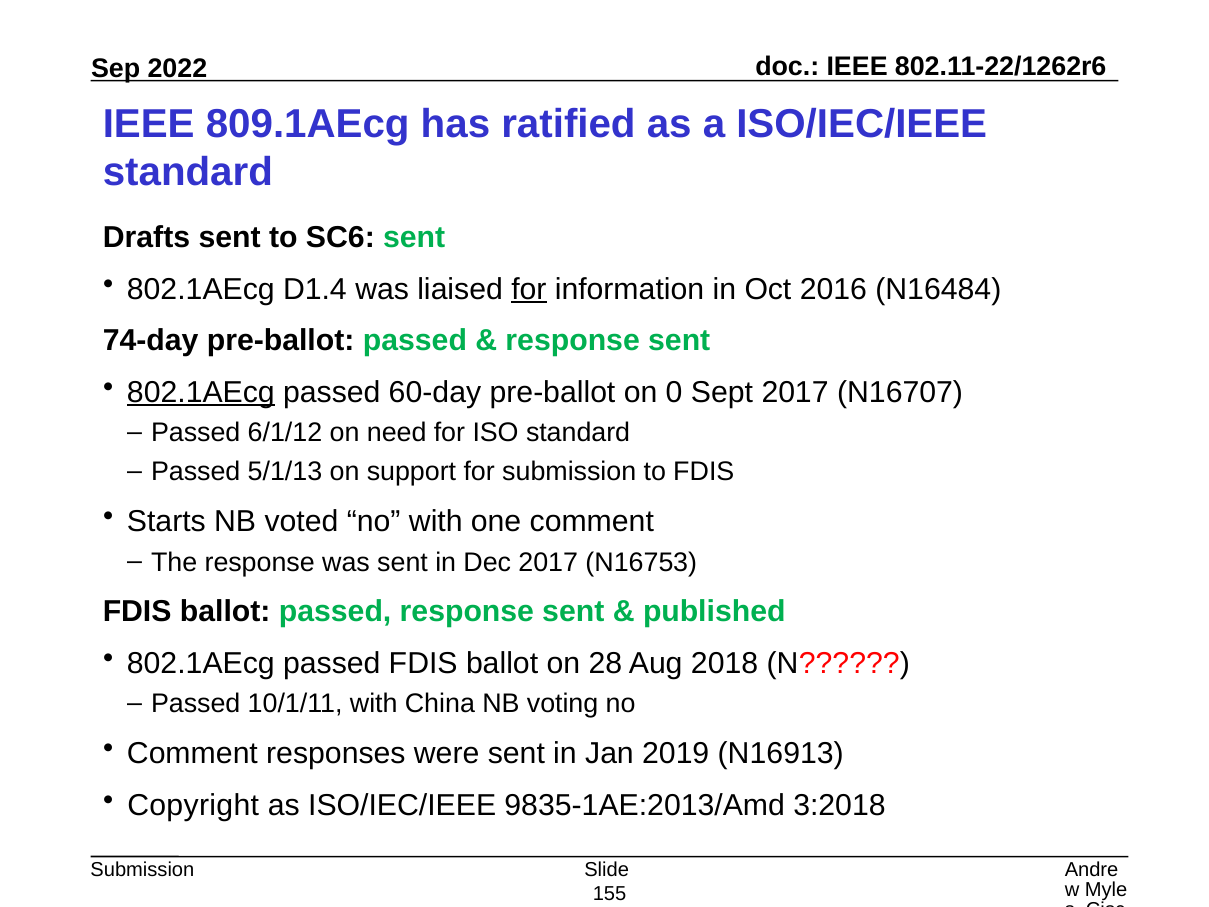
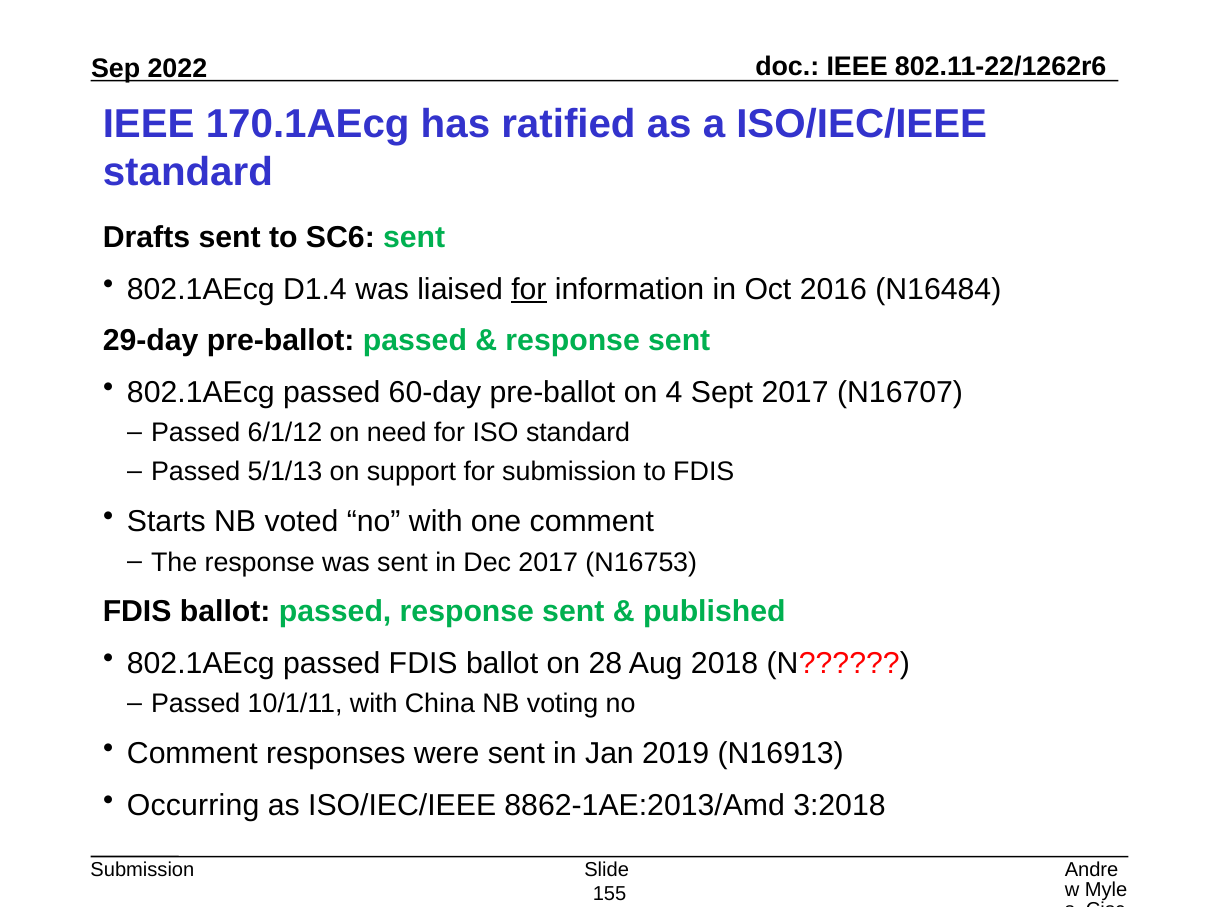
809.1AEcg: 809.1AEcg -> 170.1AEcg
74-day: 74-day -> 29-day
802.1AEcg at (201, 392) underline: present -> none
0: 0 -> 4
Copyright: Copyright -> Occurring
9835-1AE:2013/Amd: 9835-1AE:2013/Amd -> 8862-1AE:2013/Amd
